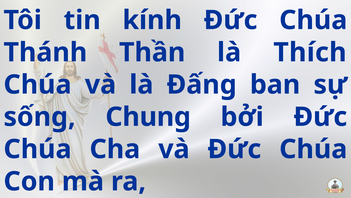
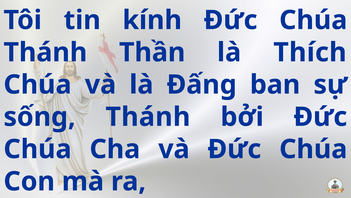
sống Chung: Chung -> Thánh
